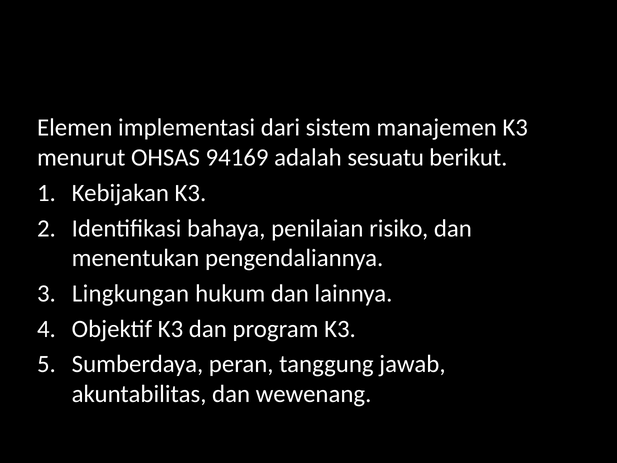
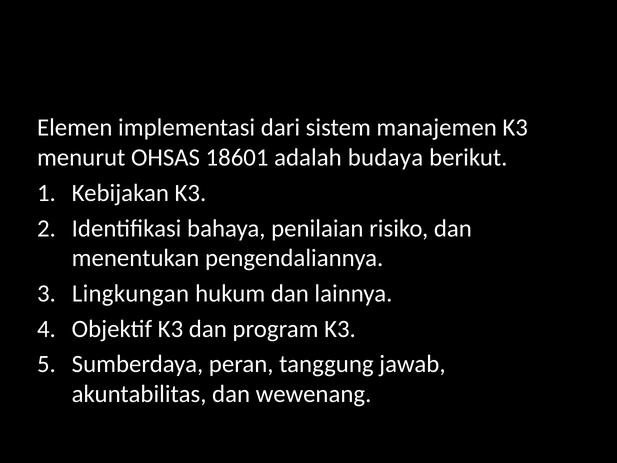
94169: 94169 -> 18601
sesuatu: sesuatu -> budaya
